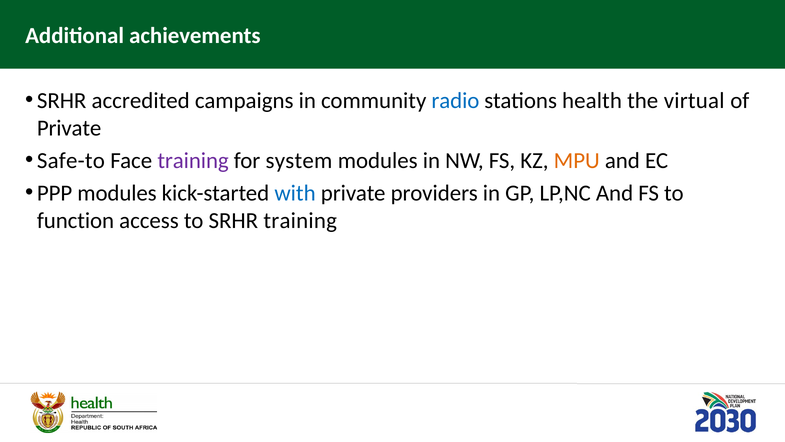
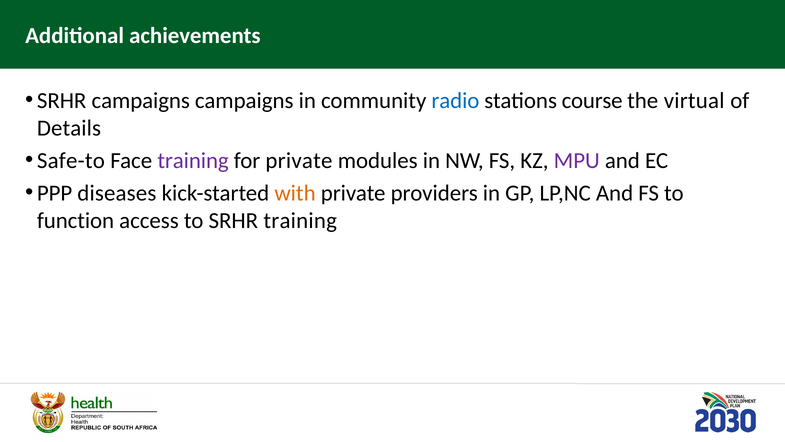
SRHR accredited: accredited -> campaigns
health: health -> course
Private at (69, 128): Private -> Details
for system: system -> private
MPU colour: orange -> purple
PPP modules: modules -> diseases
with colour: blue -> orange
